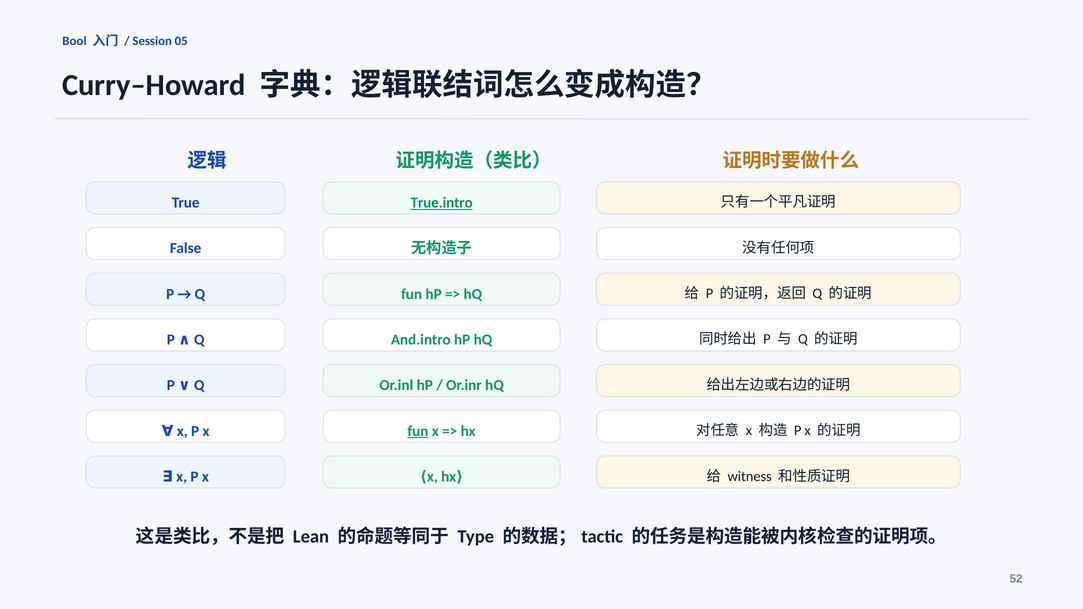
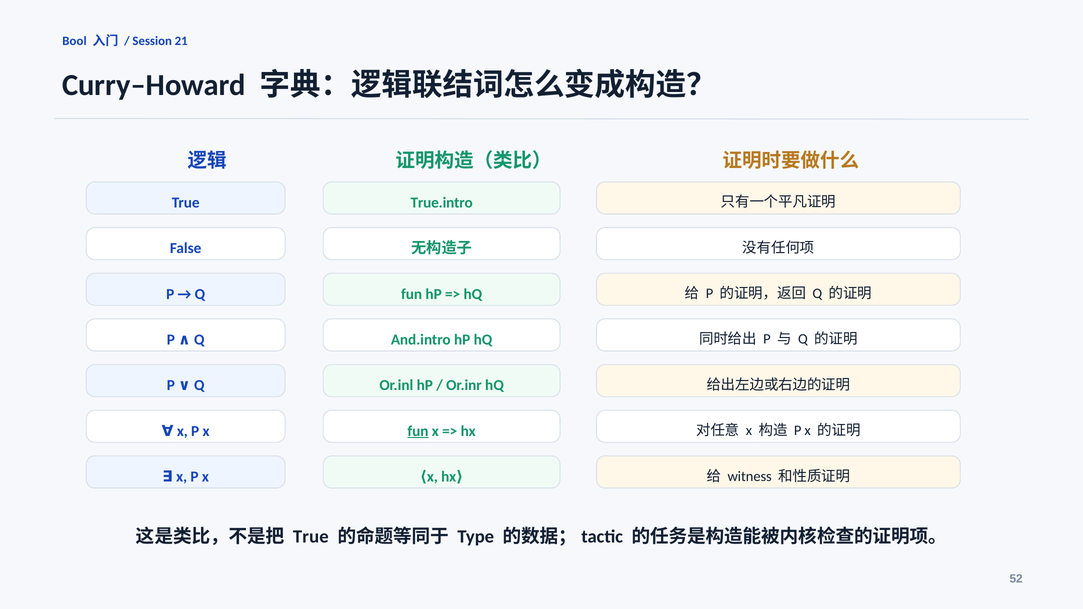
05: 05 -> 21
True.intro underline: present -> none
Lean at (311, 537): Lean -> True
